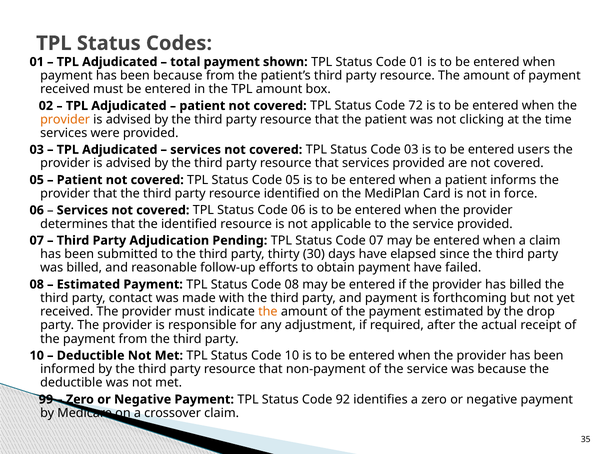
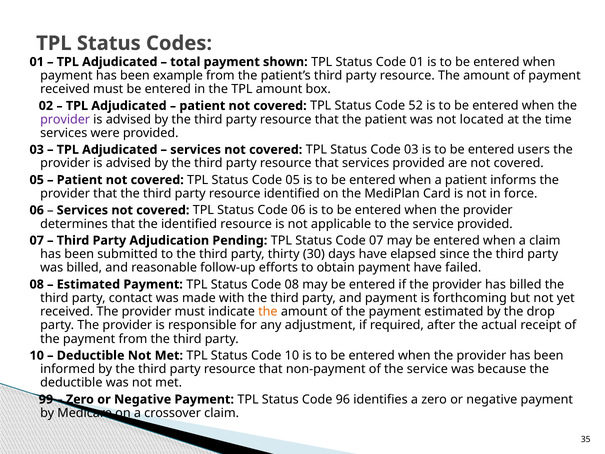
been because: because -> example
72: 72 -> 52
provider at (65, 119) colour: orange -> purple
clicking: clicking -> located
92: 92 -> 96
